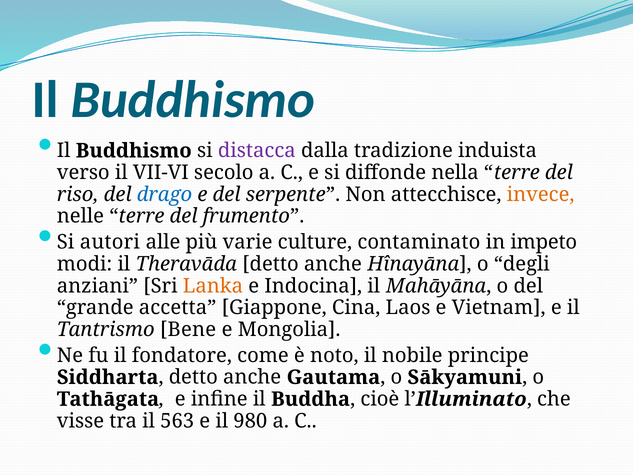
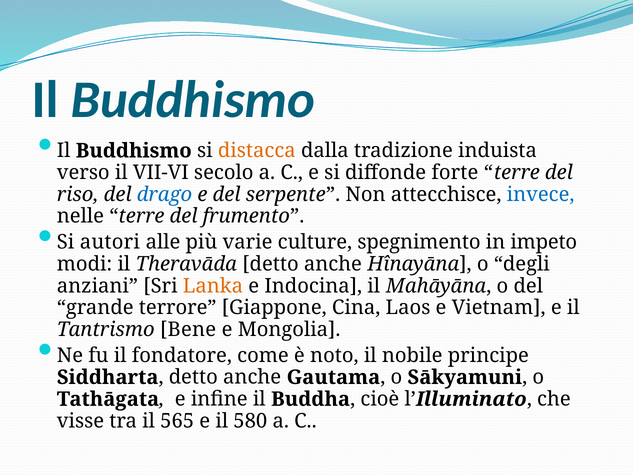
distacca colour: purple -> orange
nella: nella -> forte
invece colour: orange -> blue
contaminato: contaminato -> spegnimento
accetta: accetta -> terrore
563: 563 -> 565
980: 980 -> 580
